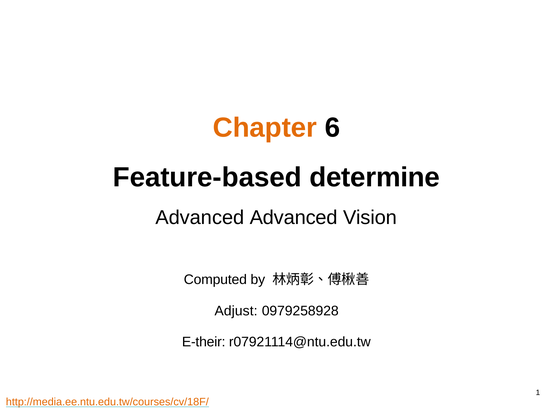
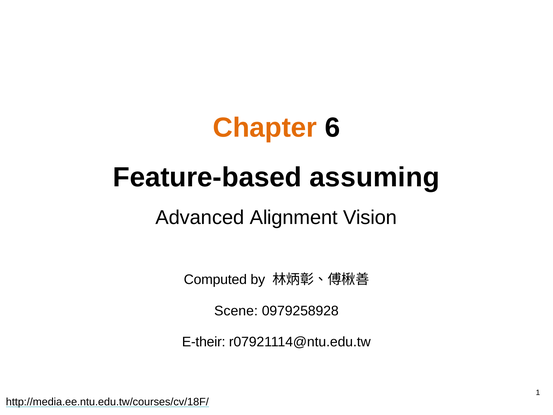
determine: determine -> assuming
Advanced Advanced: Advanced -> Alignment
Adjust: Adjust -> Scene
http://media.ee.ntu.edu.tw/courses/cv/18F/ colour: orange -> black
